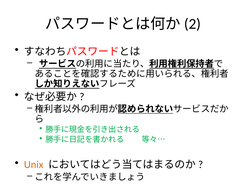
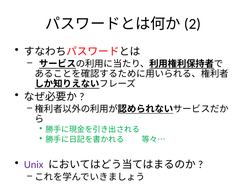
Unix colour: orange -> purple
